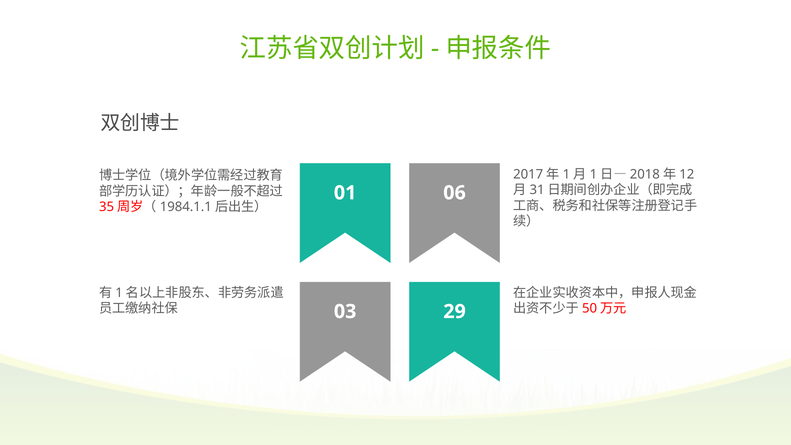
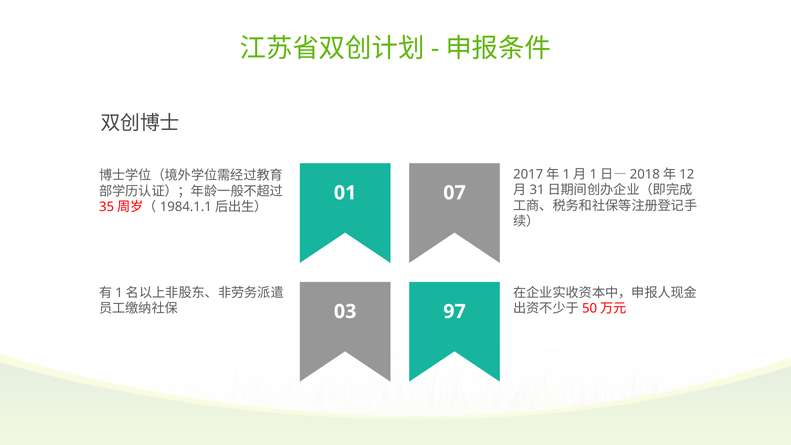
06: 06 -> 07
29: 29 -> 97
